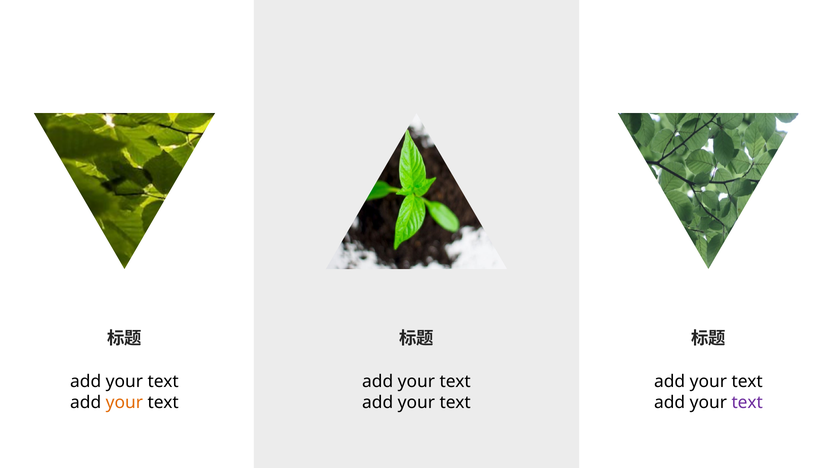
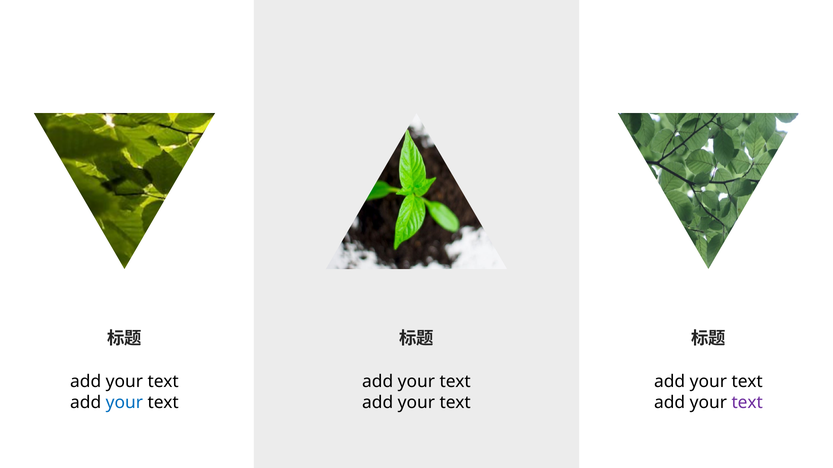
your at (124, 403) colour: orange -> blue
